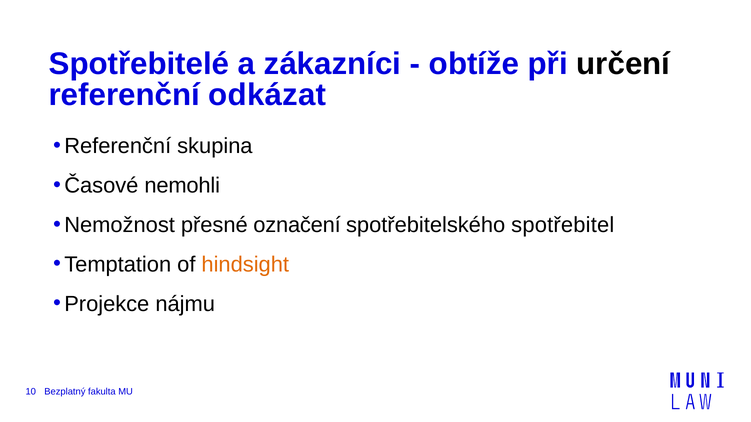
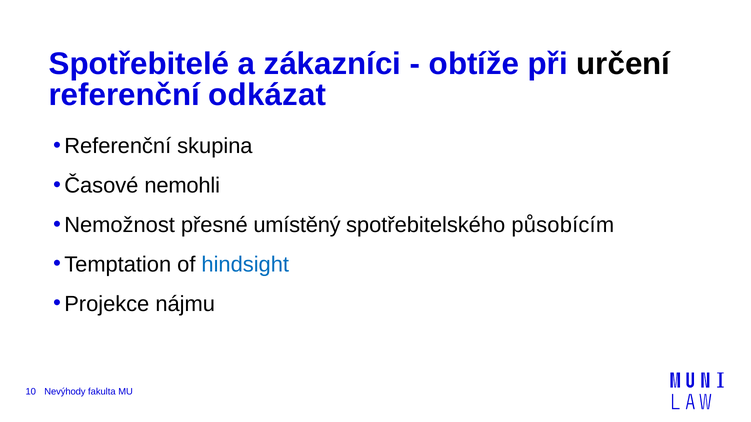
označení: označení -> umístěný
spotřebitel: spotřebitel -> působícím
hindsight colour: orange -> blue
Bezplatný: Bezplatný -> Nevýhody
